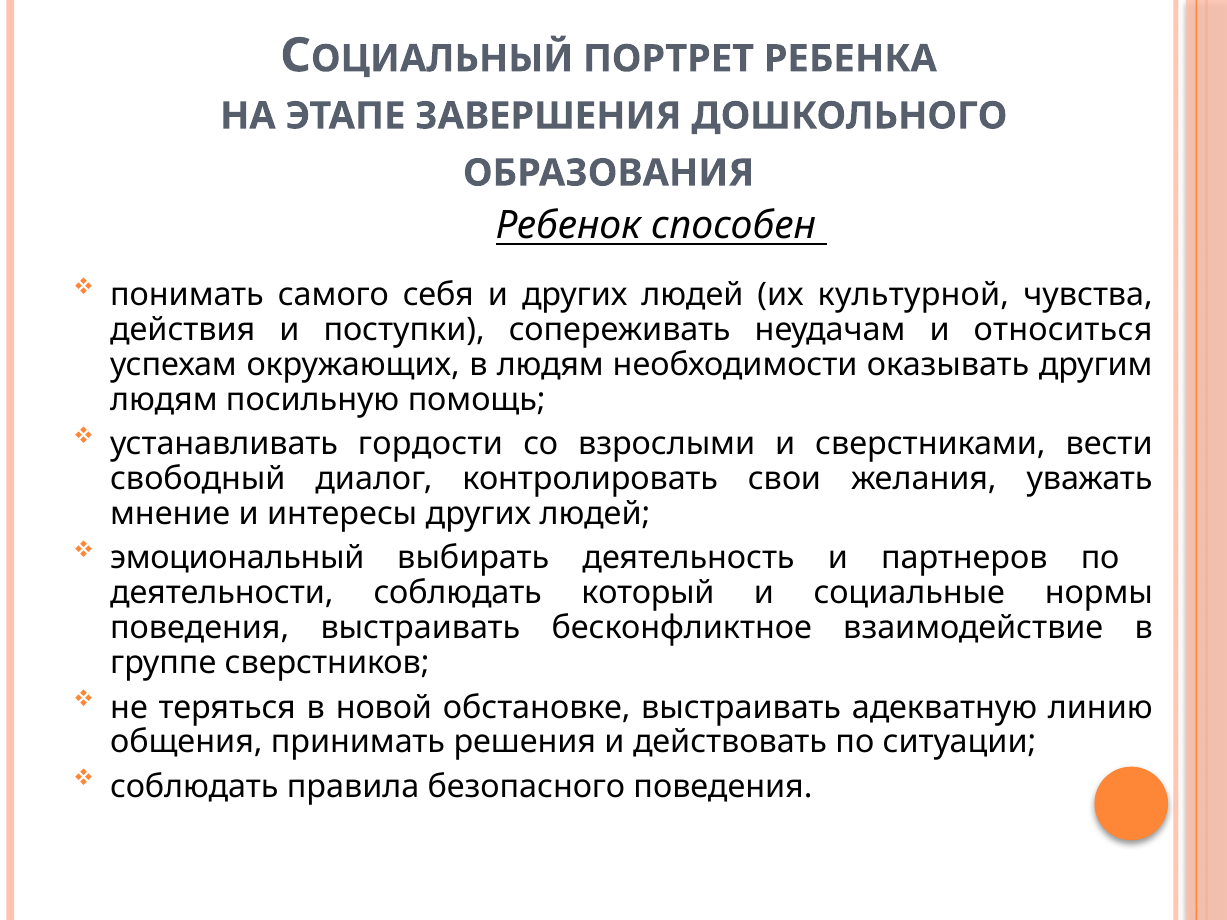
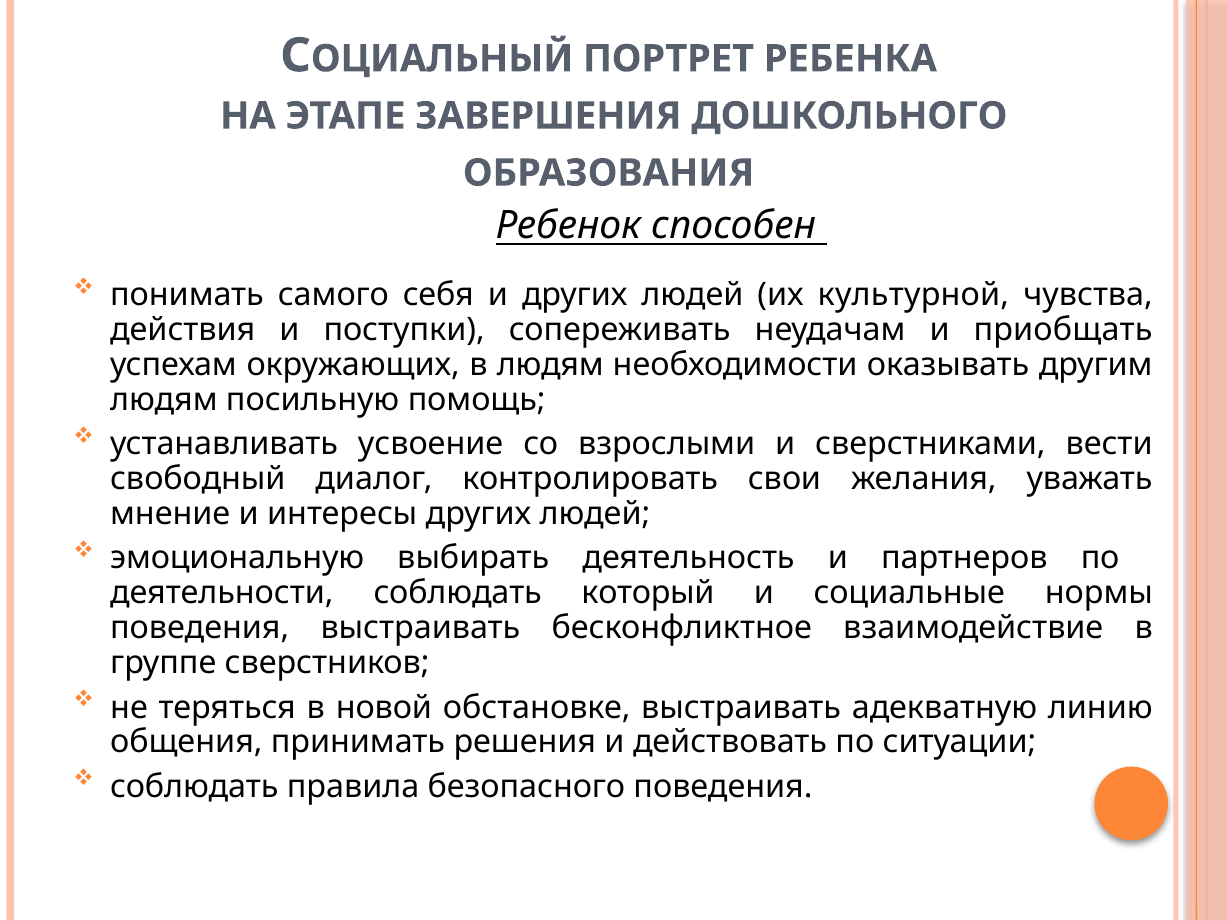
относиться: относиться -> приобщать
гордости: гордости -> усвоение
эмоциональный: эмоциональный -> эмоциональную
